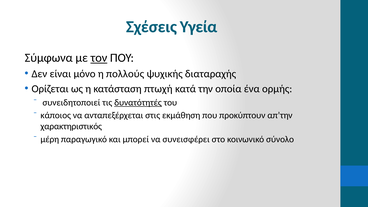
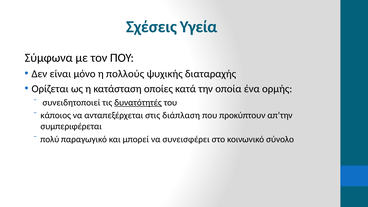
τον underline: present -> none
πτωχή: πτωχή -> οποίες
εκμάθηση: εκμάθηση -> διάπλαση
χαρακτηριστικός: χαρακτηριστικός -> συμπεριφέρεται
μέρη: μέρη -> πολύ
